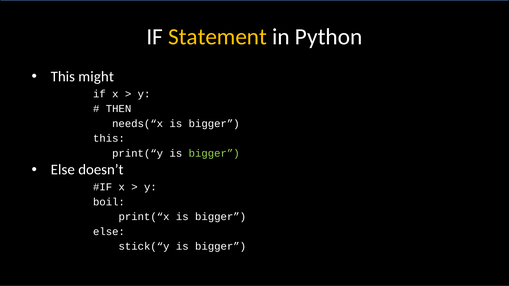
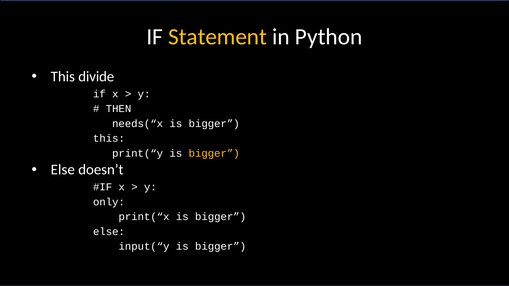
might: might -> divide
bigger at (214, 153) colour: light green -> yellow
boil: boil -> only
stick(“y: stick(“y -> input(“y
